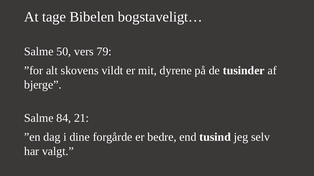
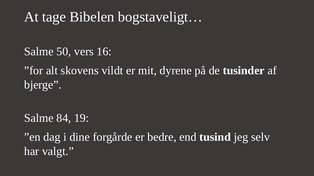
79: 79 -> 16
21: 21 -> 19
